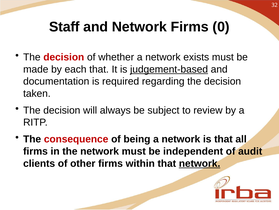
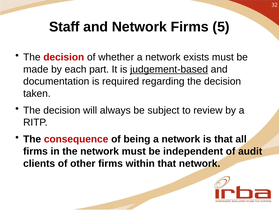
0: 0 -> 5
each that: that -> part
network at (200, 163) underline: present -> none
